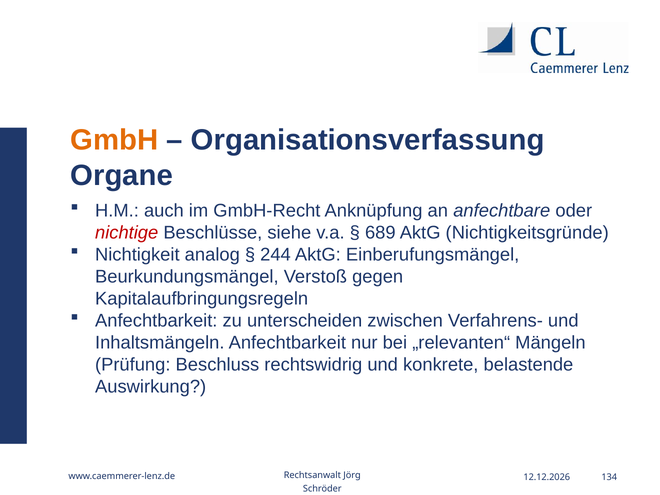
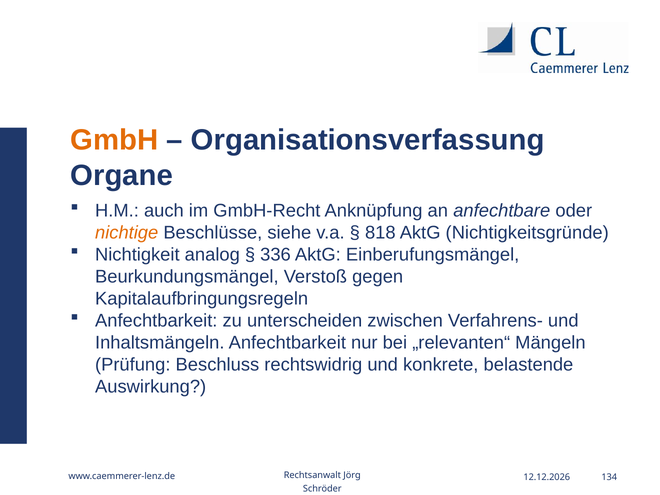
nichtige colour: red -> orange
689: 689 -> 818
244: 244 -> 336
